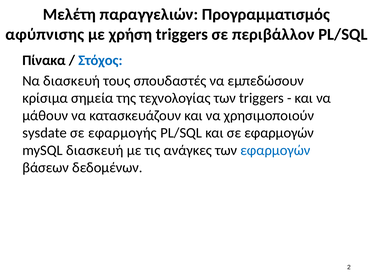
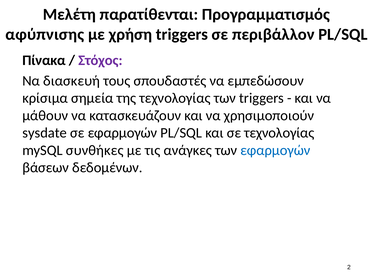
παραγγελιών: παραγγελιών -> παρατίθενται
Στόχος colour: blue -> purple
σε εφαρμογής: εφαρμογής -> εφαρμογών
σε εφαρμογών: εφαρμογών -> τεχνολογίας
mySQL διασκευή: διασκευή -> συνθήκες
